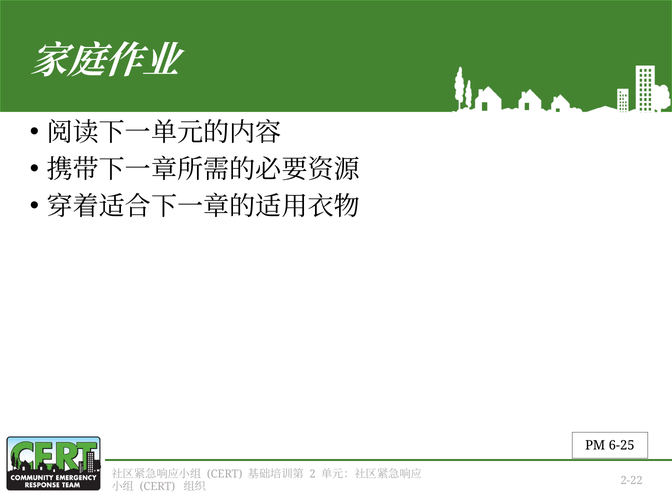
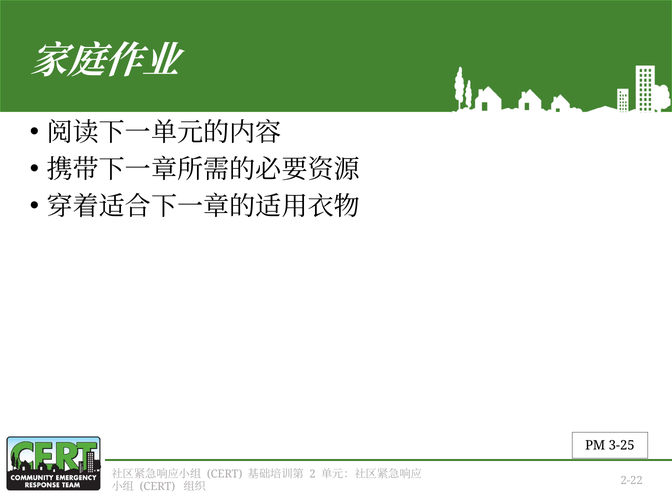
6-25: 6-25 -> 3-25
